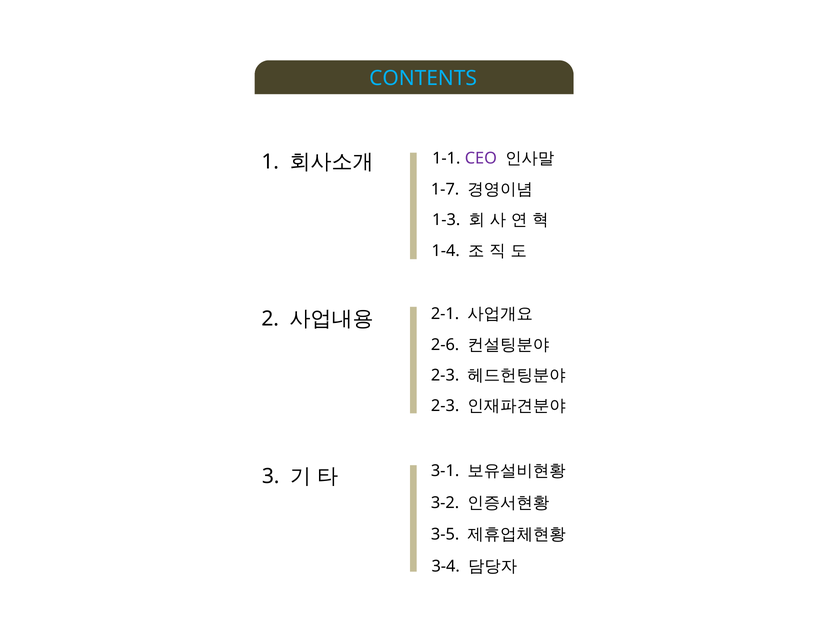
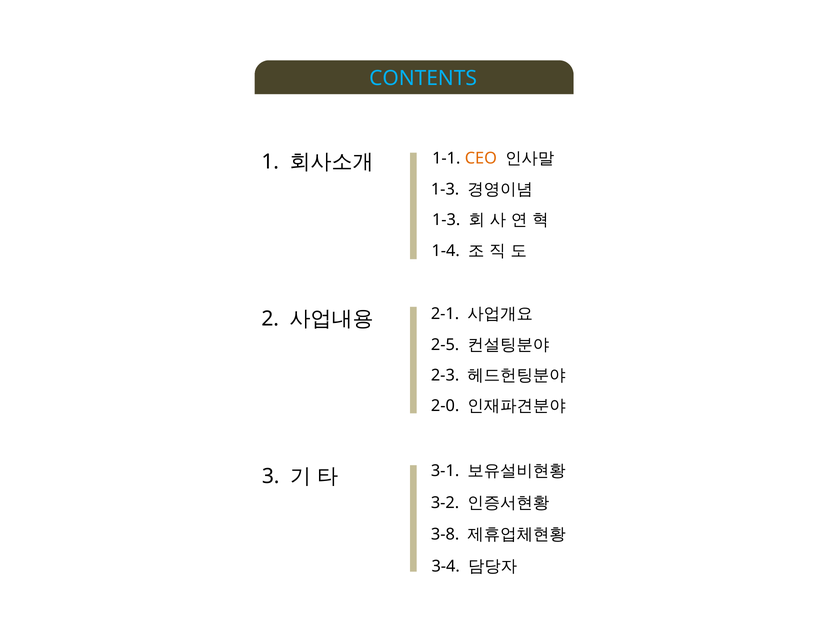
CEO colour: purple -> orange
1-7 at (445, 189): 1-7 -> 1-3
2-6: 2-6 -> 2-5
2-3 at (445, 406): 2-3 -> 2-0
3-5: 3-5 -> 3-8
